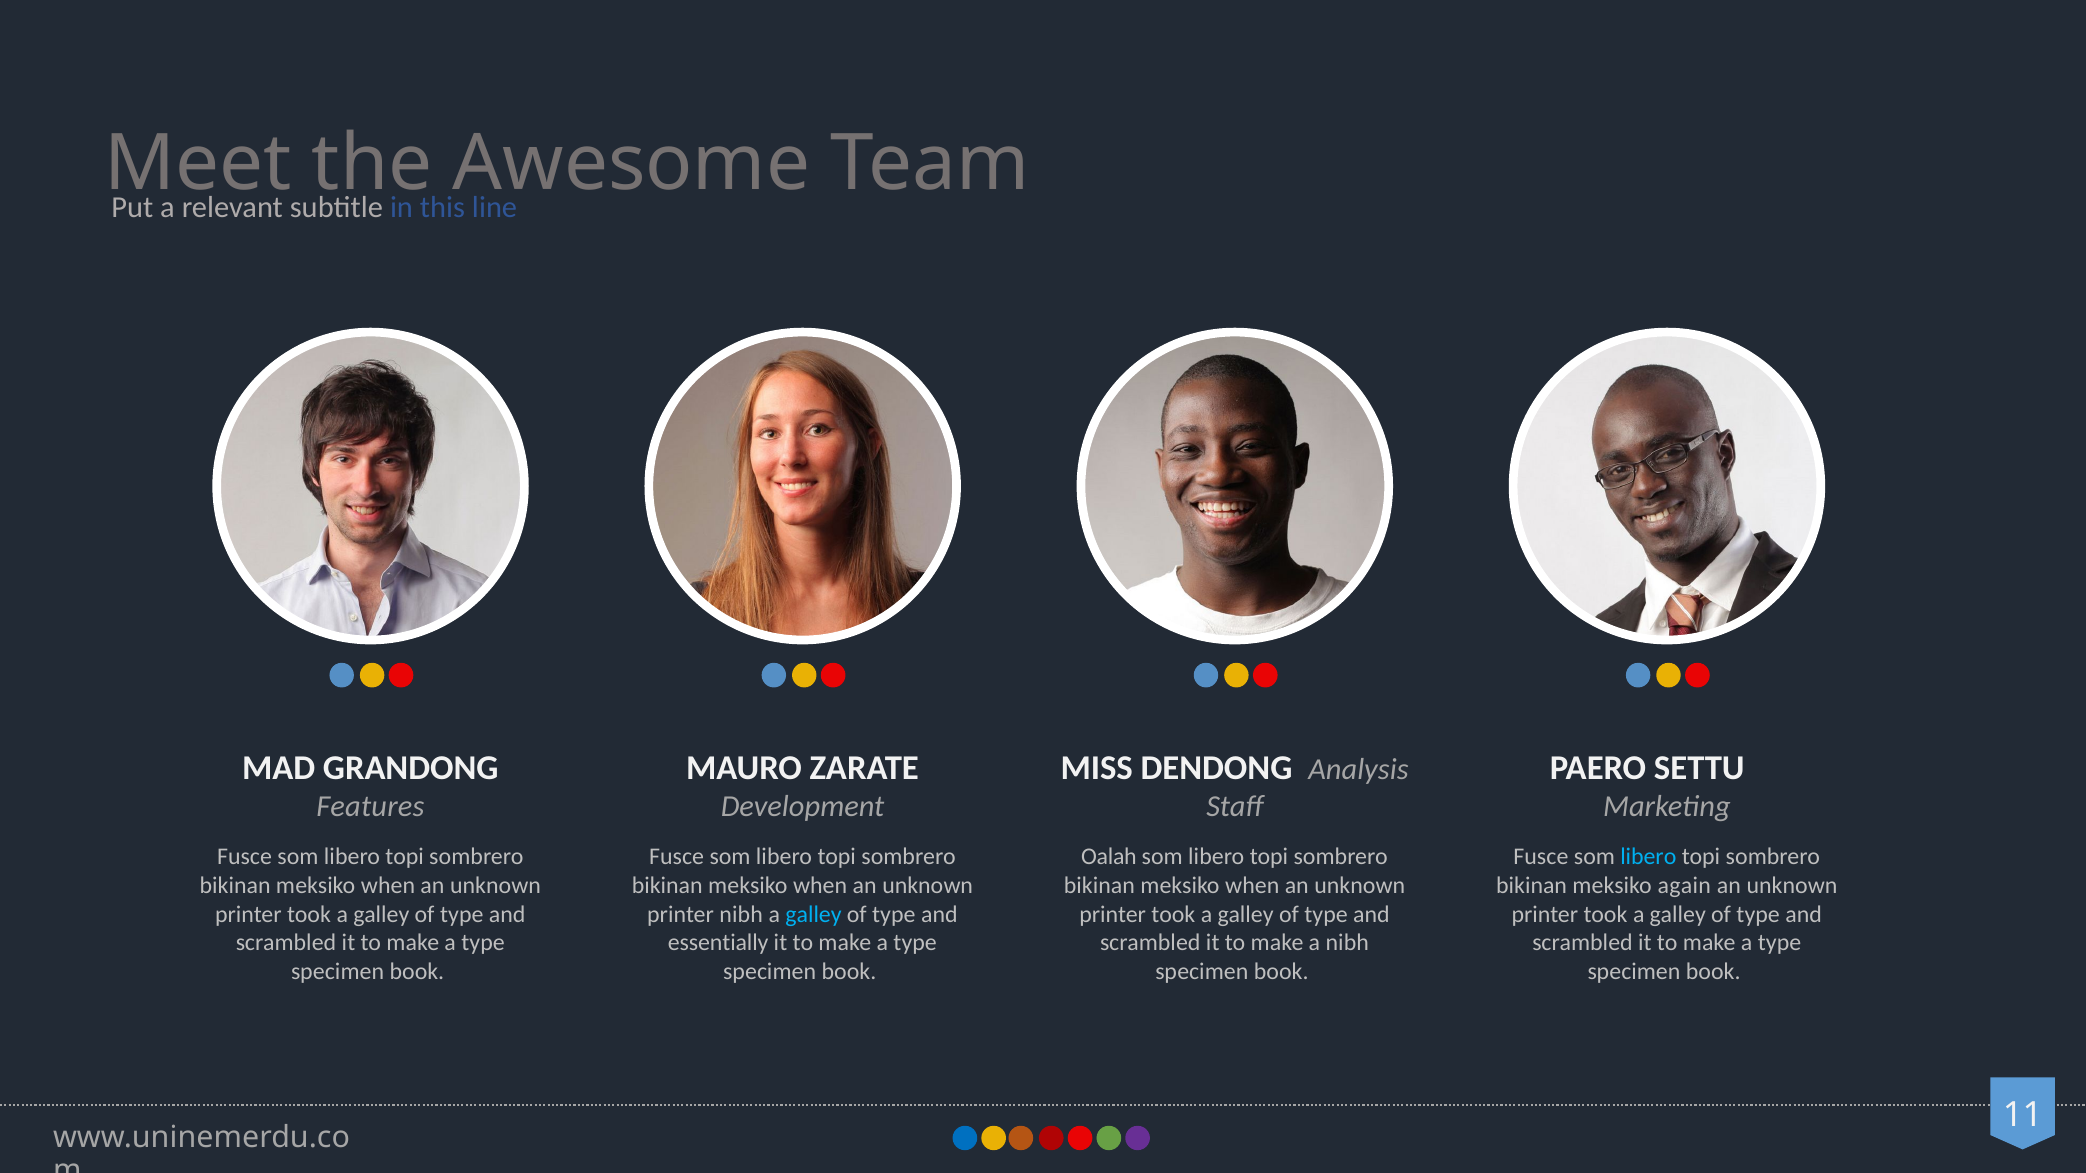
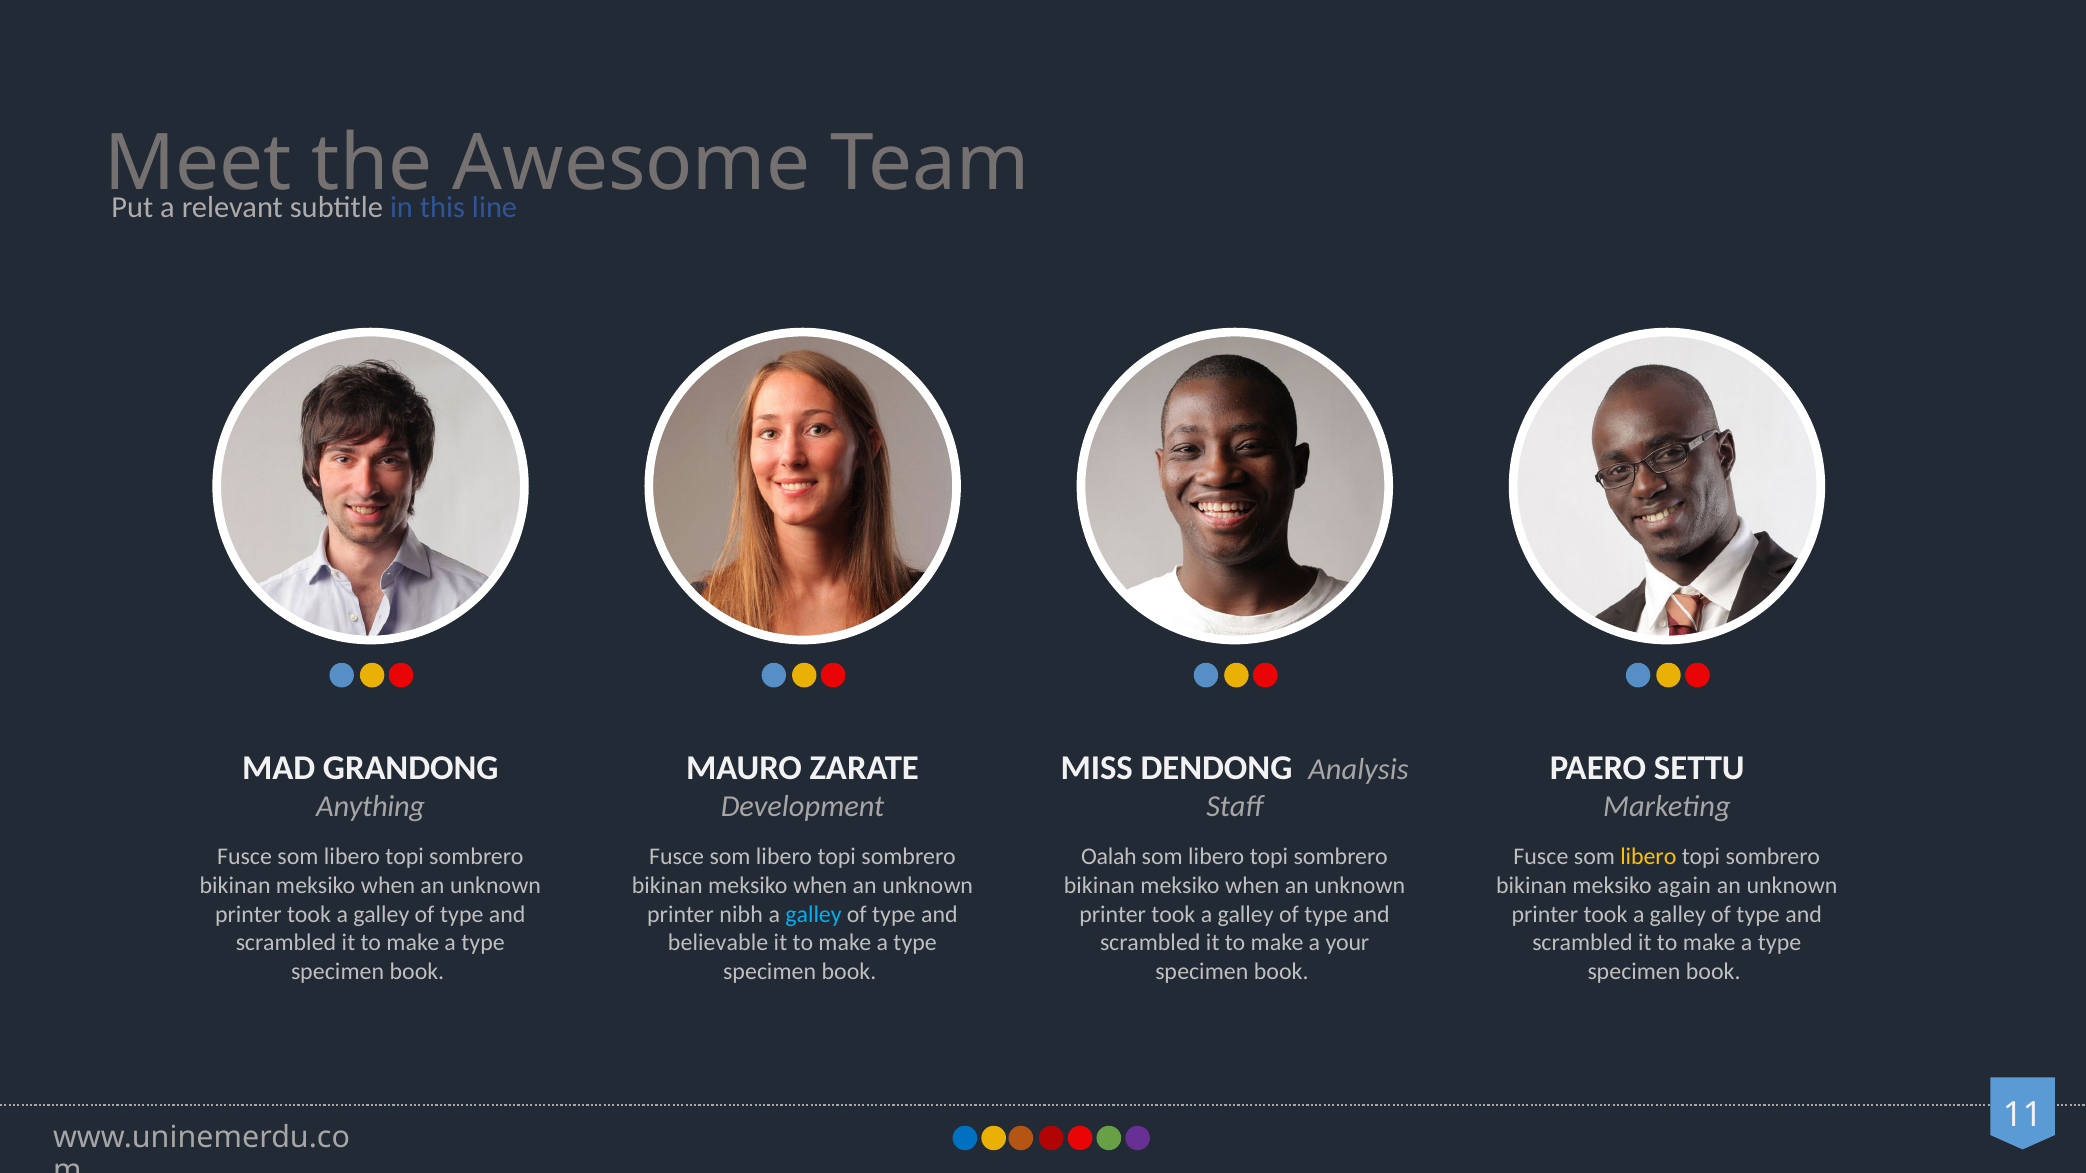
Features: Features -> Anything
libero at (1648, 857) colour: light blue -> yellow
essentially: essentially -> believable
a nibh: nibh -> your
